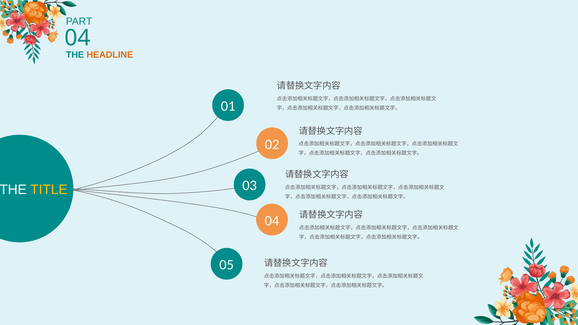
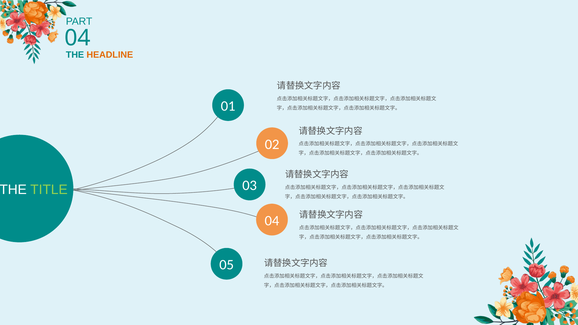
TITLE colour: yellow -> light green
